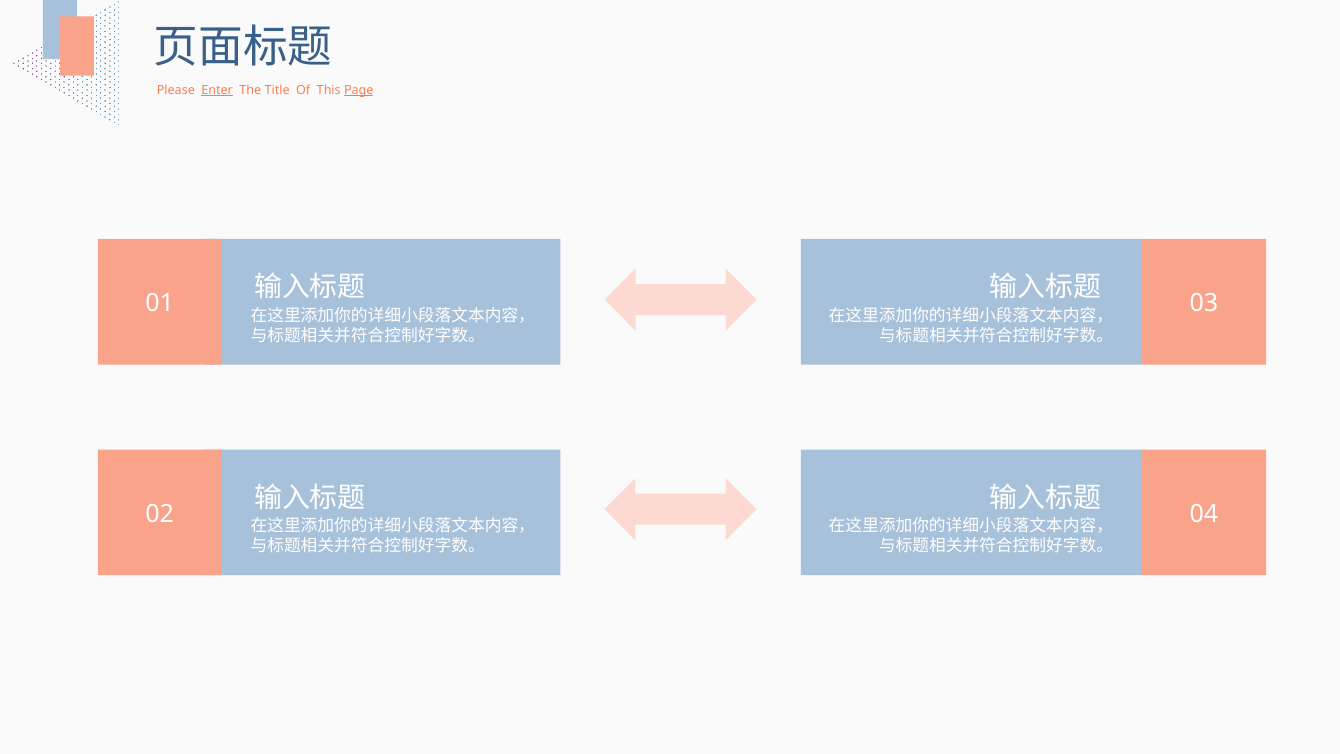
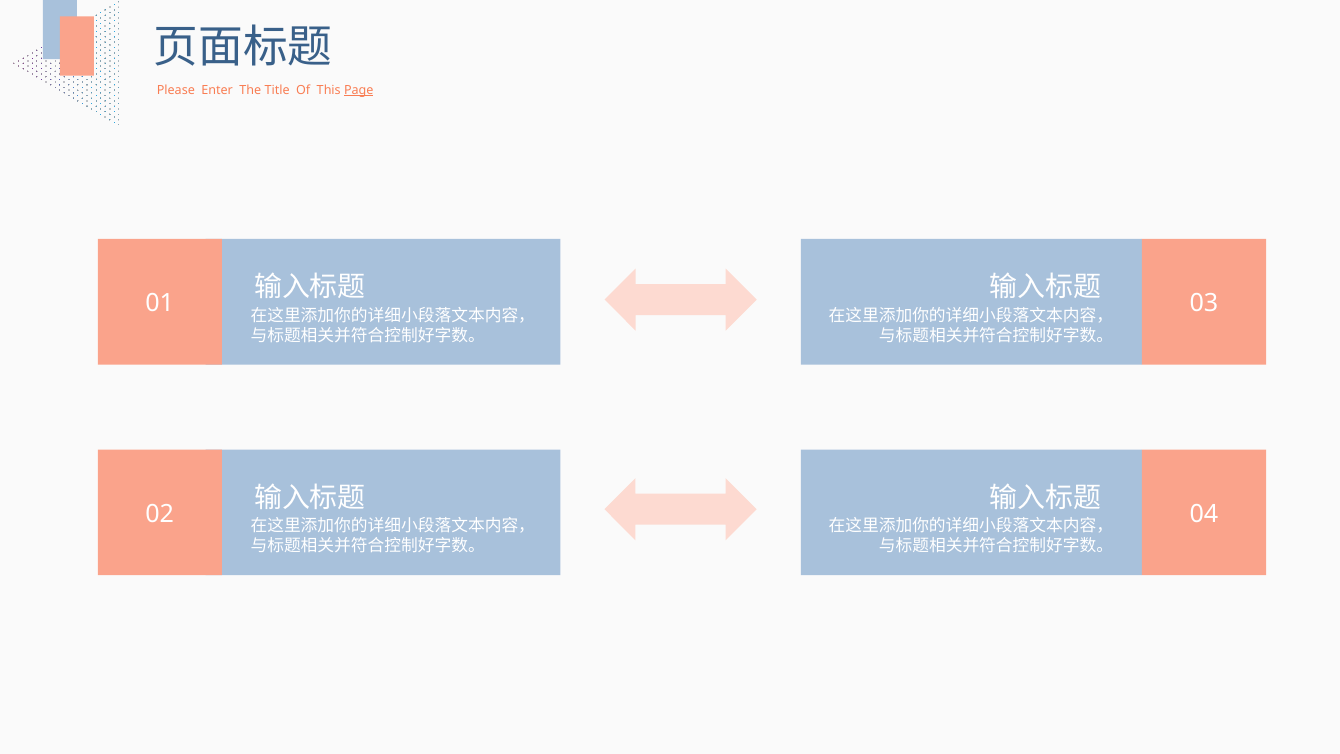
Enter underline: present -> none
